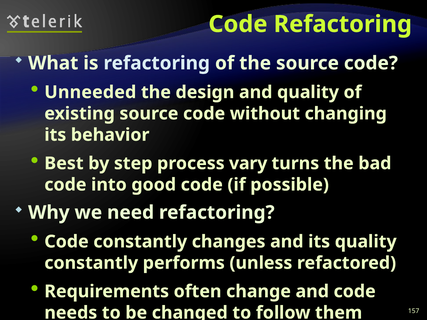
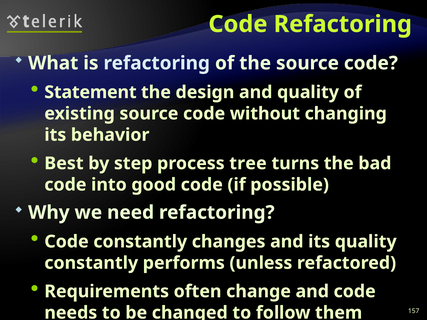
Unneeded: Unneeded -> Statement
vary: vary -> tree
